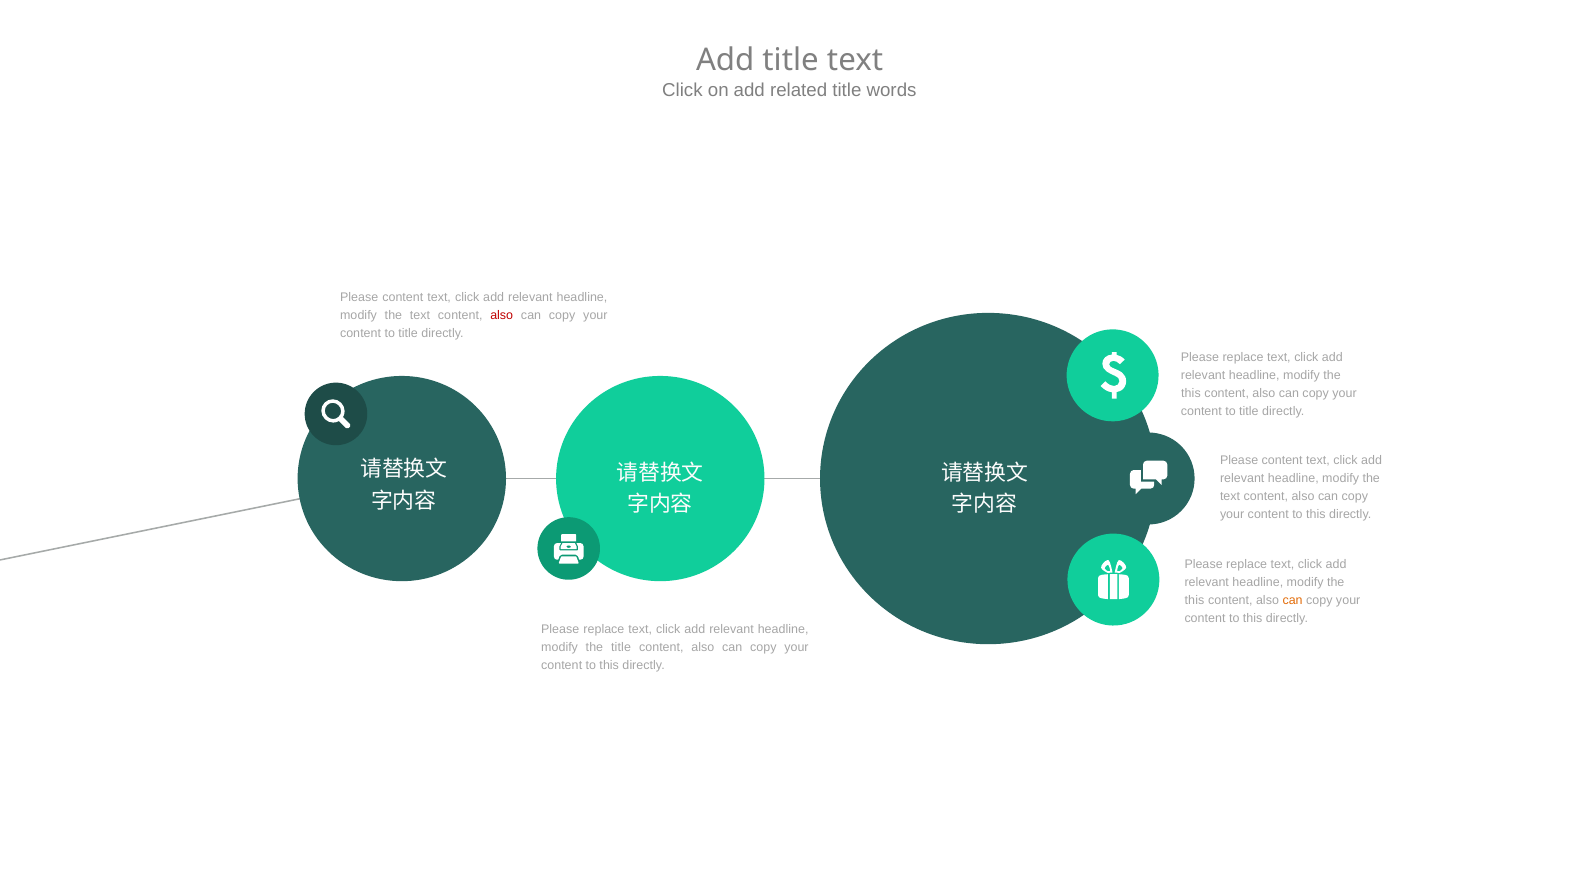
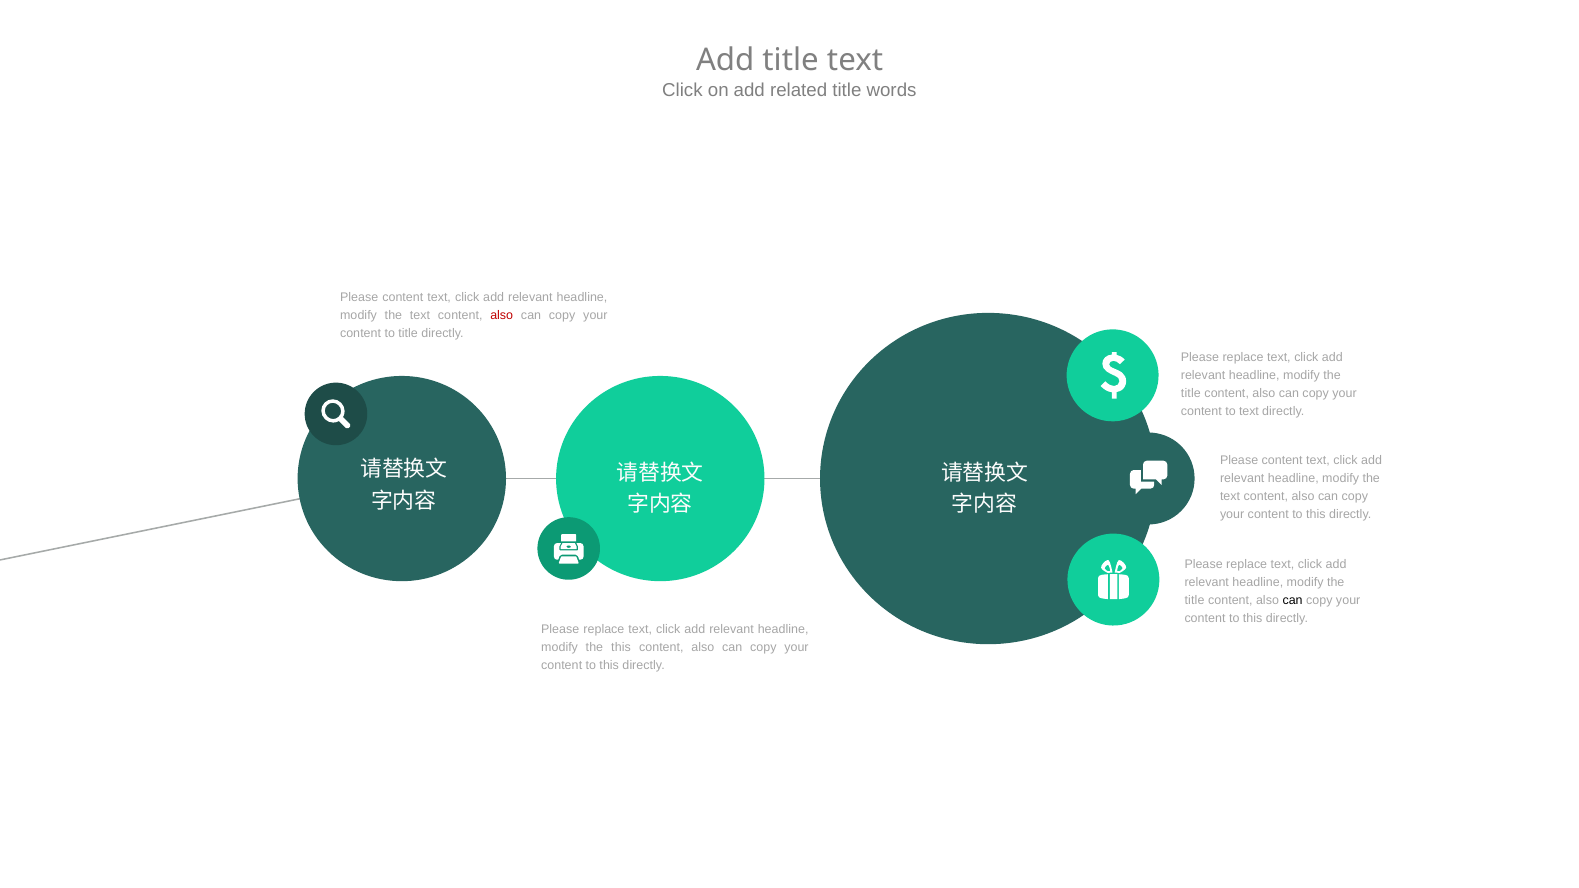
this at (1191, 394): this -> title
title at (1249, 412): title -> text
this at (1195, 600): this -> title
can at (1293, 600) colour: orange -> black
the title: title -> this
